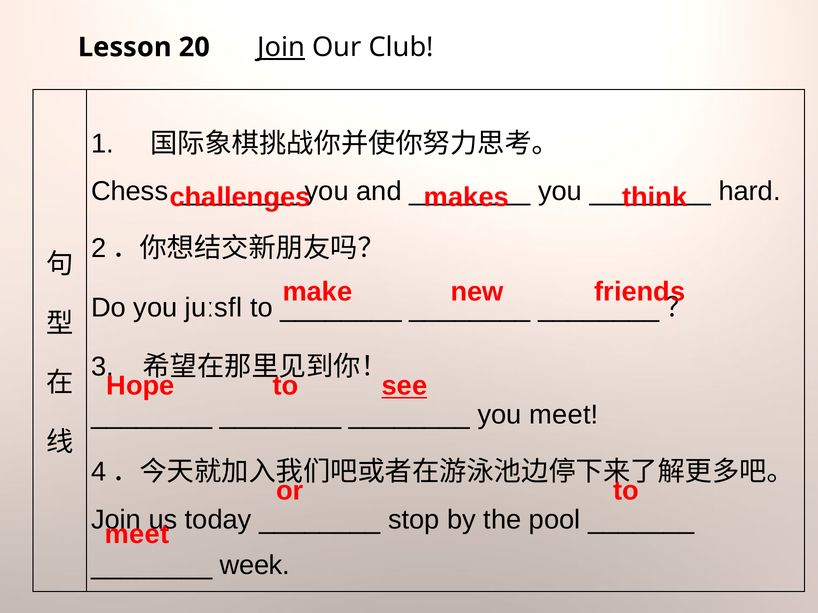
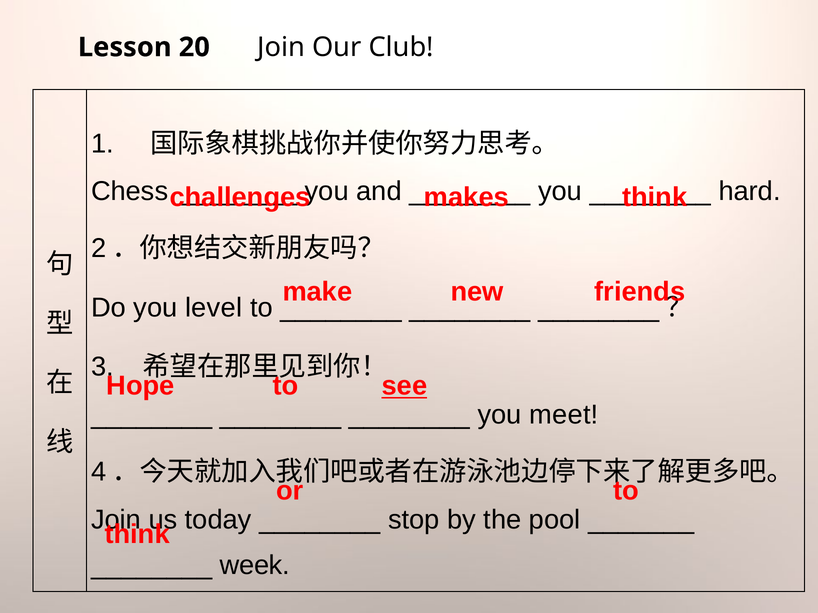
Join at (281, 47) underline: present -> none
juːsfl: juːsfl -> level
meet at (137, 535): meet -> think
